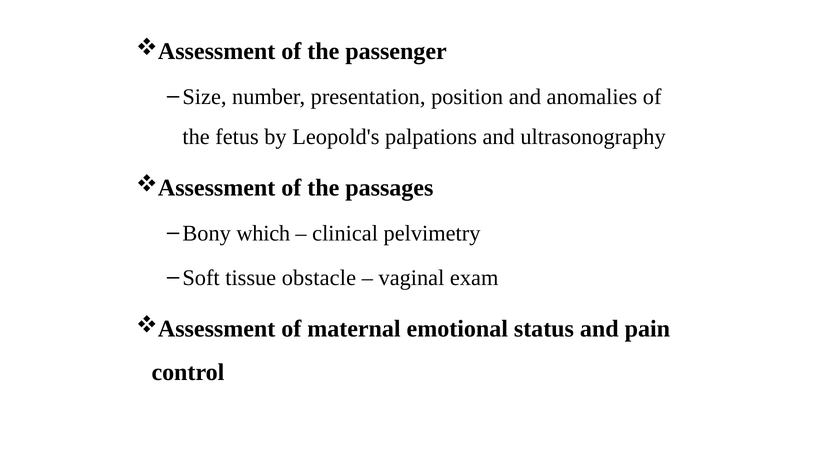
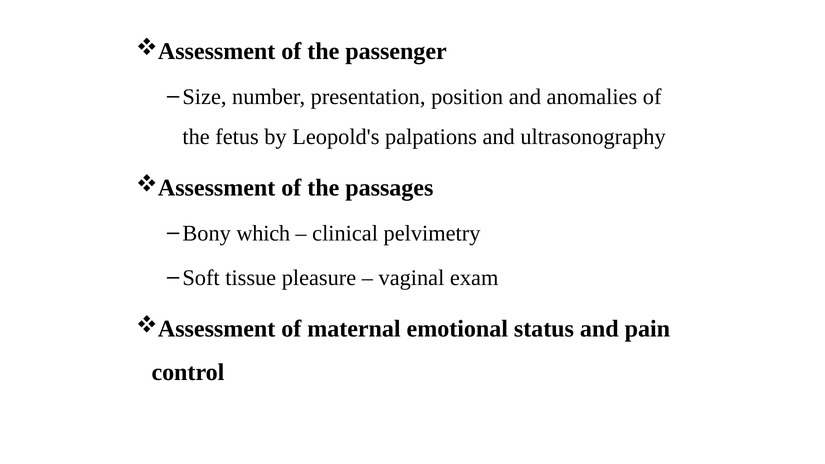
obstacle: obstacle -> pleasure
